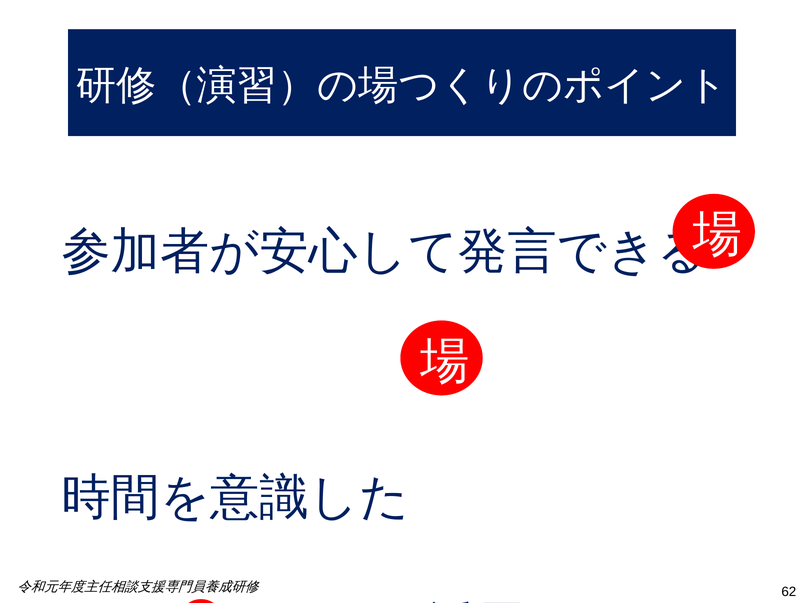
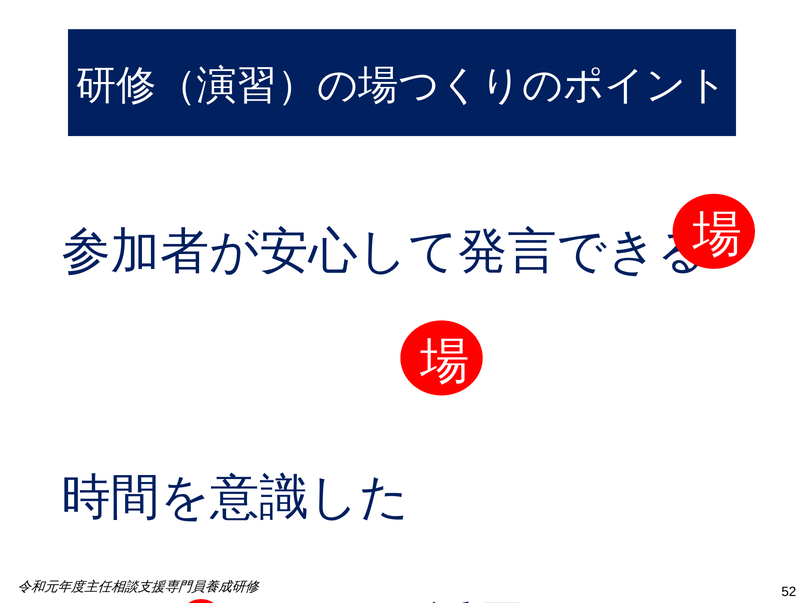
62: 62 -> 52
